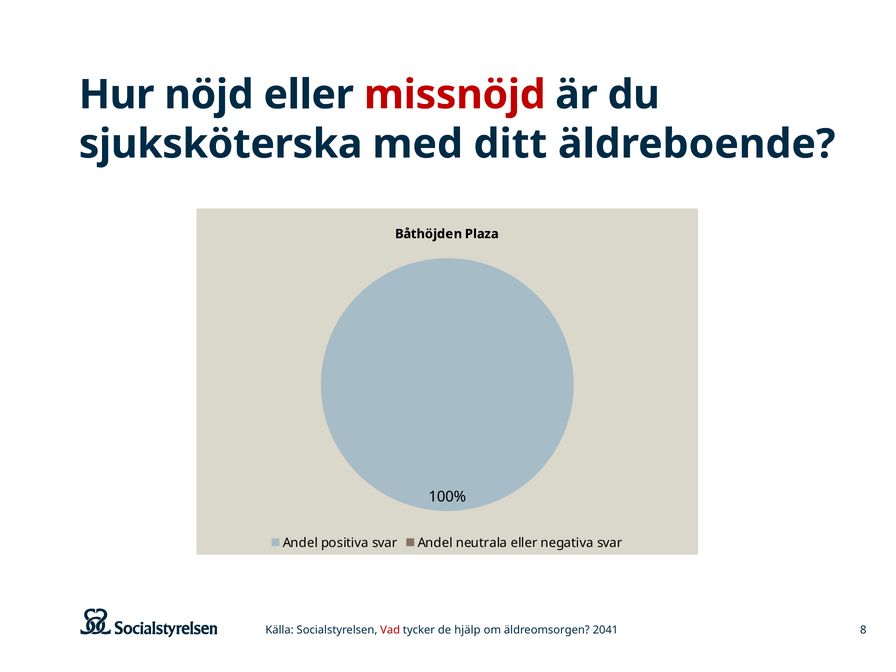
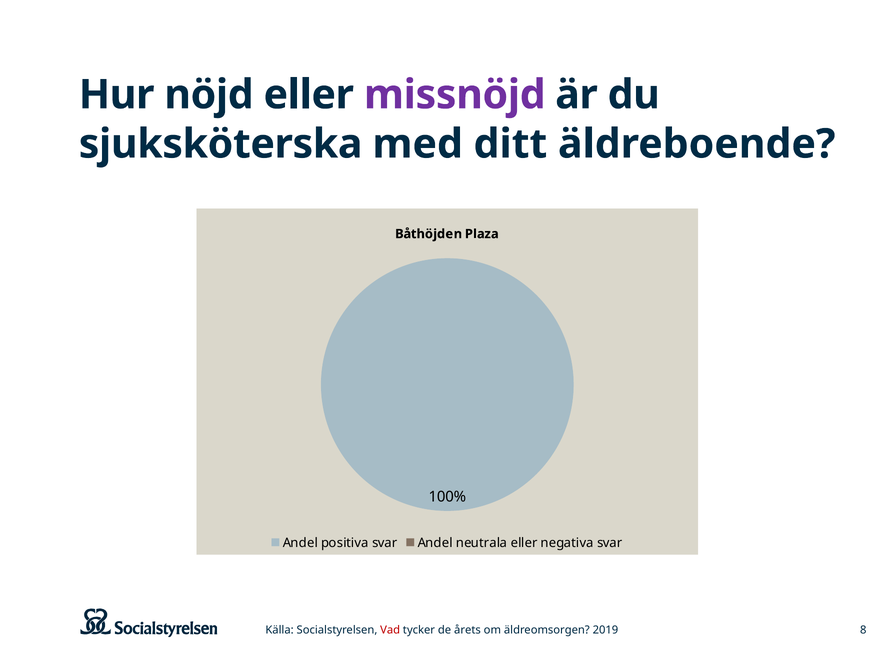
missnöjd colour: red -> purple
hjälp: hjälp -> årets
2041: 2041 -> 2019
